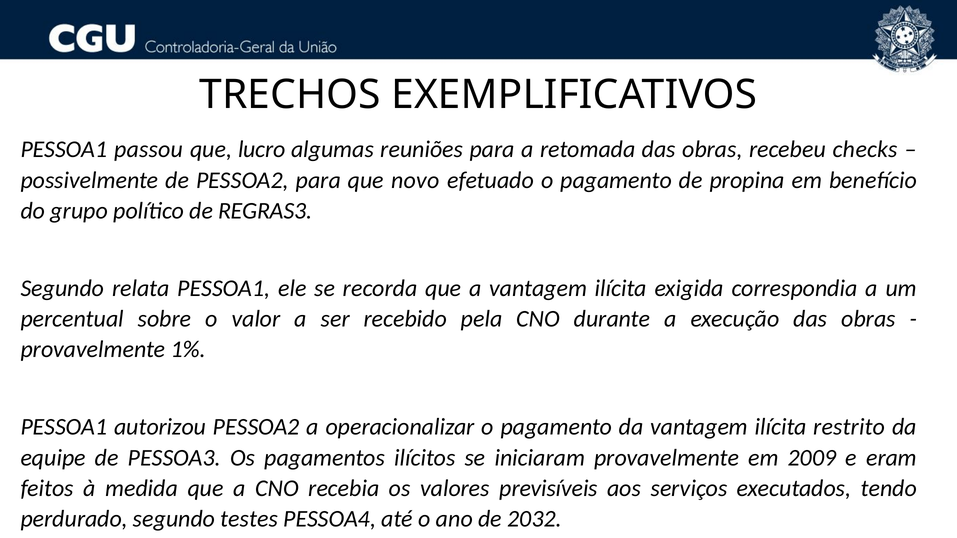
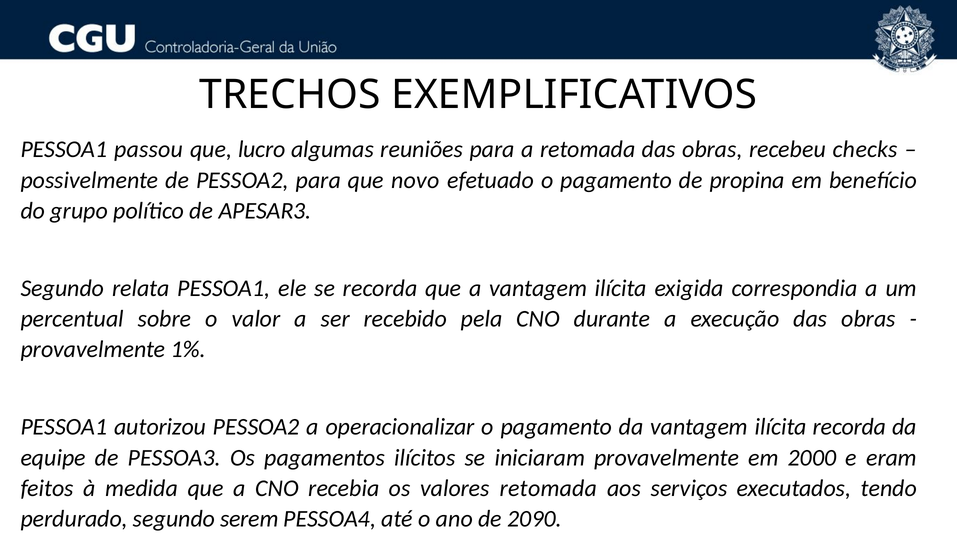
REGRAS3: REGRAS3 -> APESAR3
ilícita restrito: restrito -> recorda
2009: 2009 -> 2000
valores previsíveis: previsíveis -> retomada
testes: testes -> serem
2032: 2032 -> 2090
